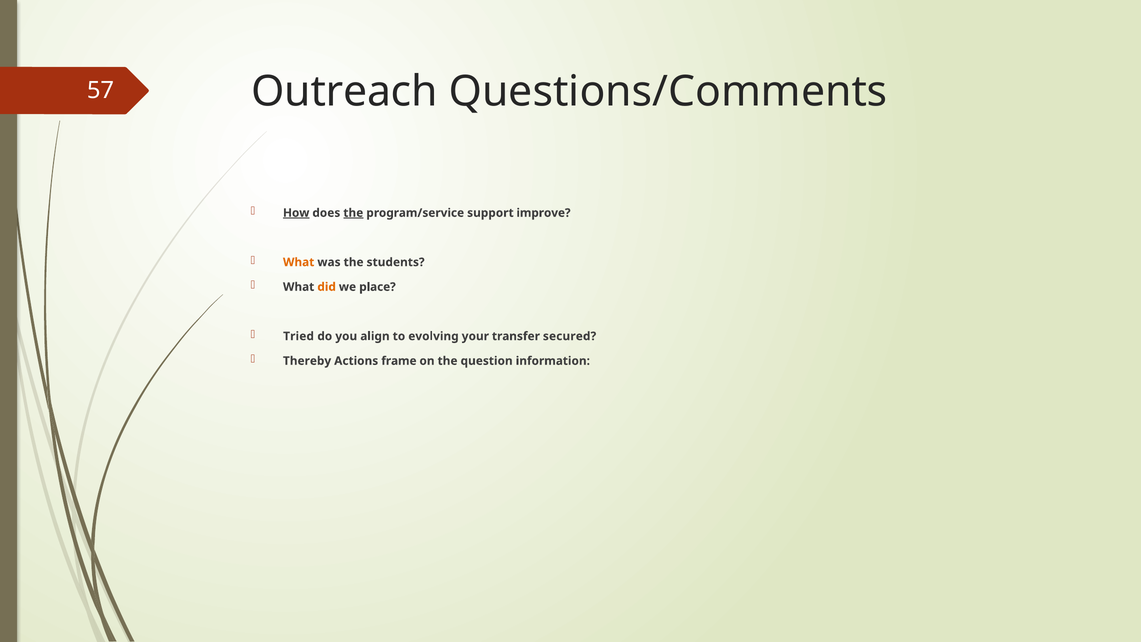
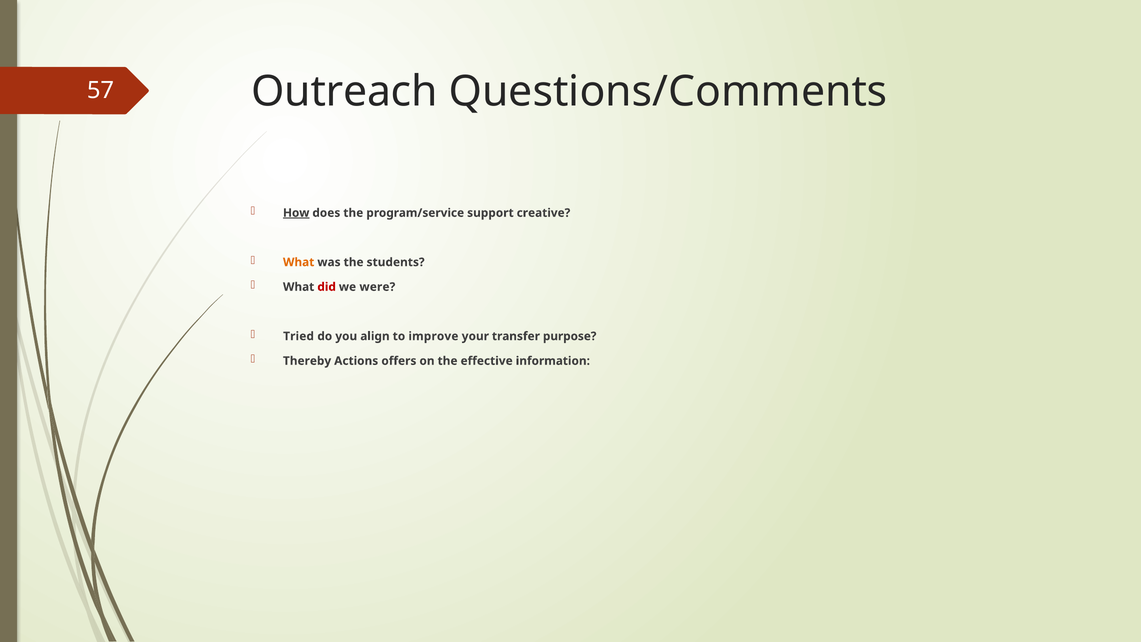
the at (353, 213) underline: present -> none
improve: improve -> creative
did colour: orange -> red
place: place -> were
evolving: evolving -> improve
secured: secured -> purpose
frame: frame -> offers
question: question -> effective
